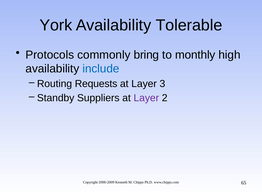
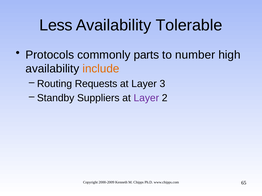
York: York -> Less
bring: bring -> parts
monthly: monthly -> number
include colour: blue -> orange
